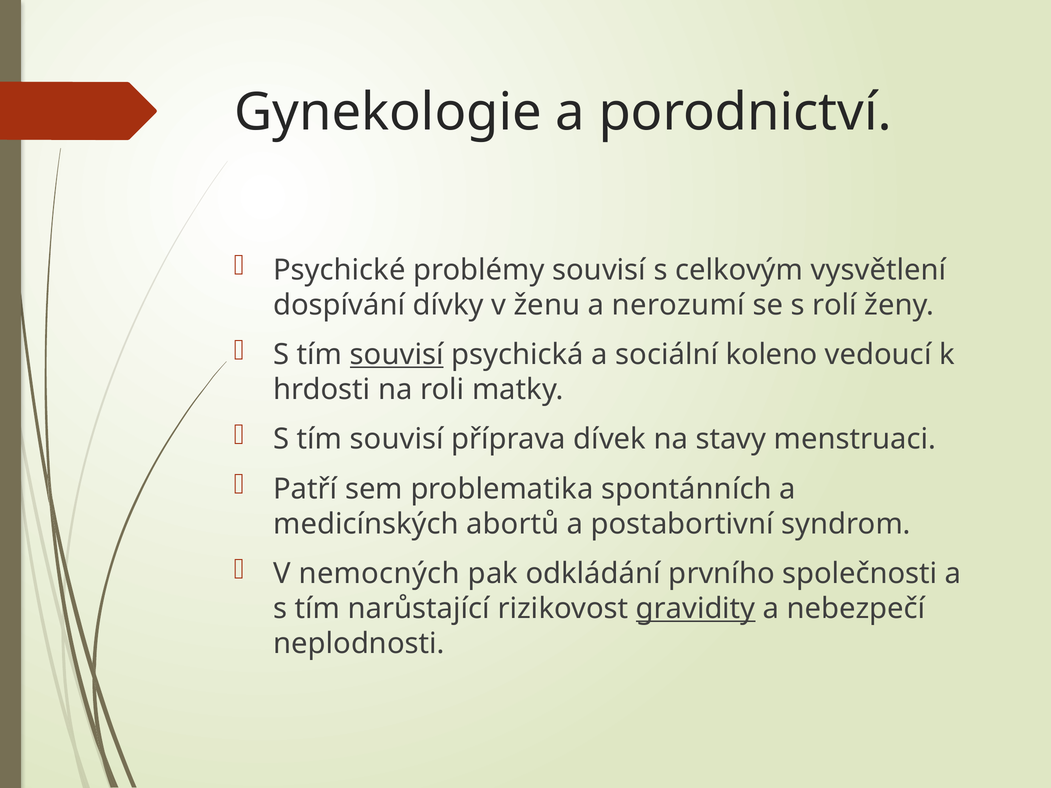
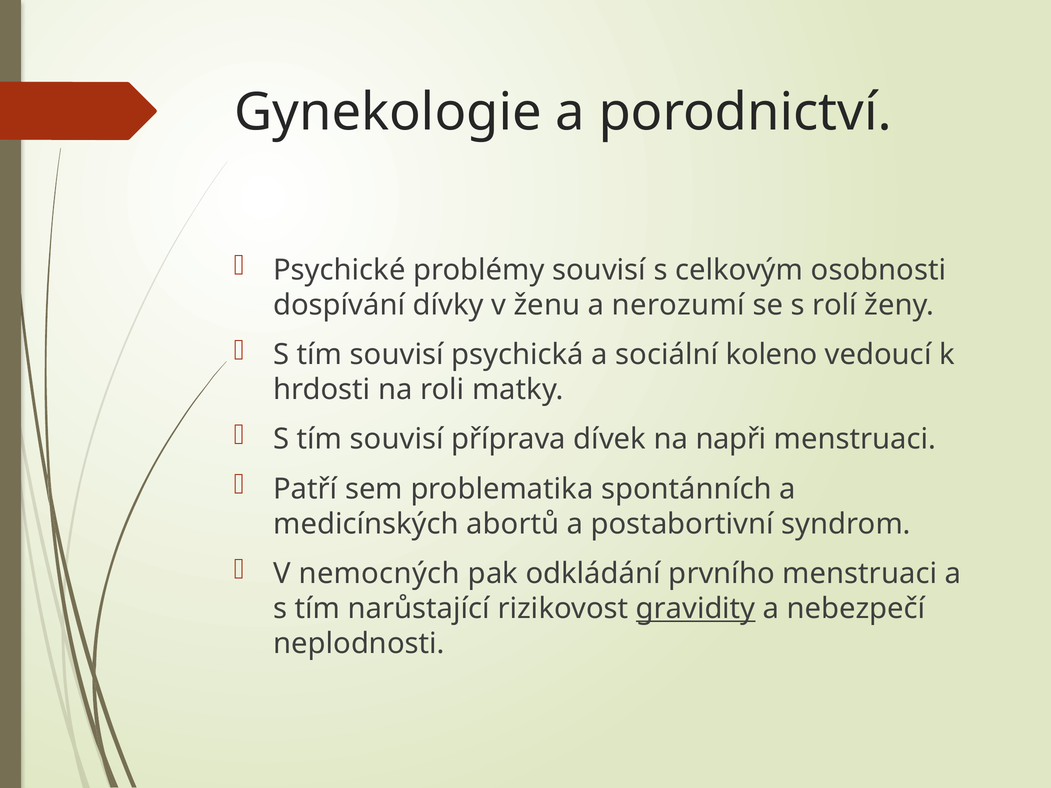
vysvětlení: vysvětlení -> osobnosti
souvisí at (397, 355) underline: present -> none
stavy: stavy -> napři
prvního společnosti: společnosti -> menstruaci
